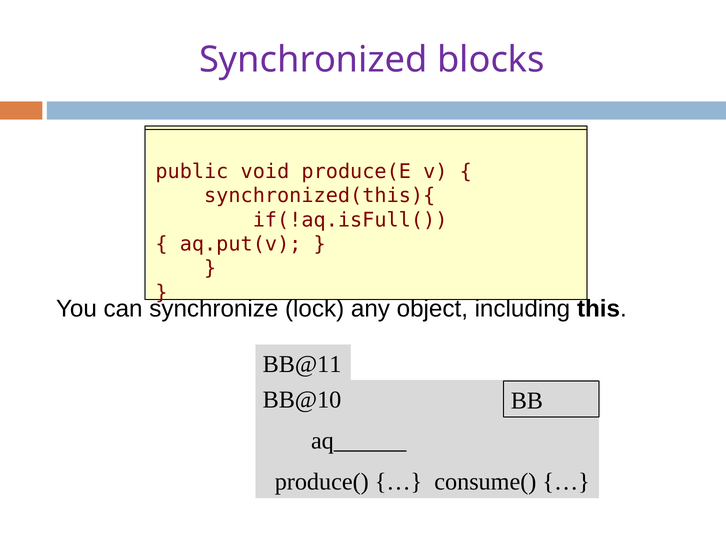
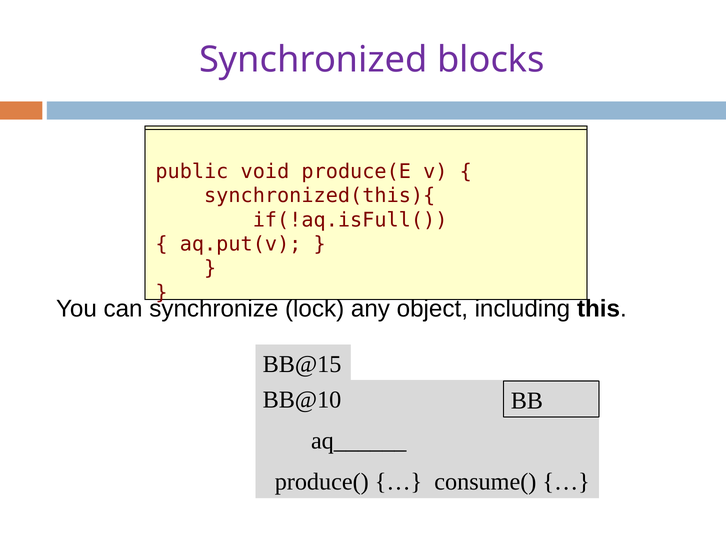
BB@11: BB@11 -> BB@15
